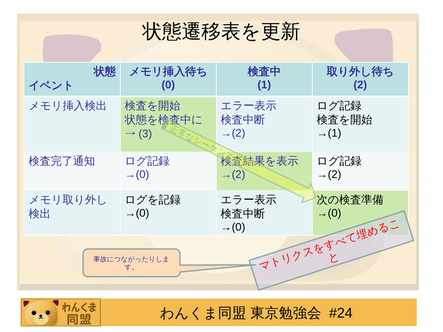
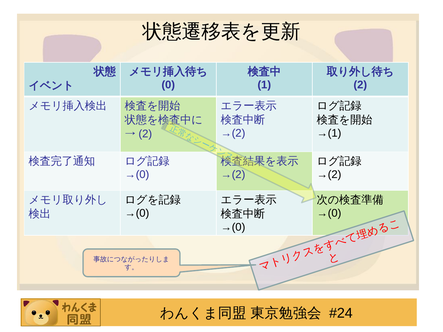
3 at (145, 134): 3 -> 2
